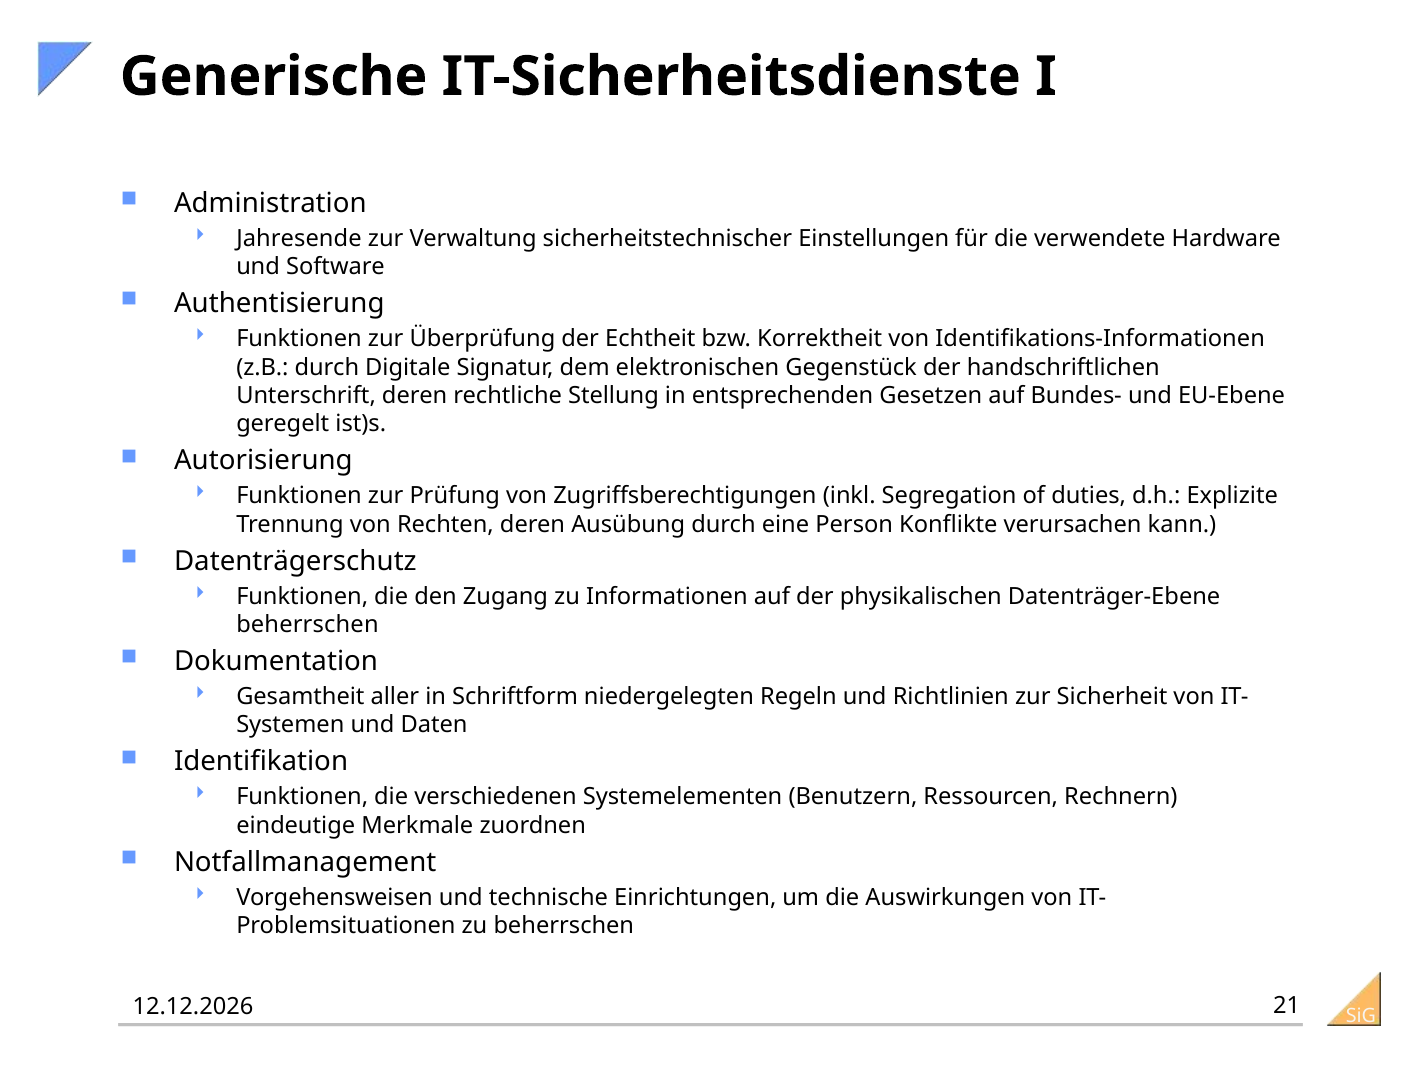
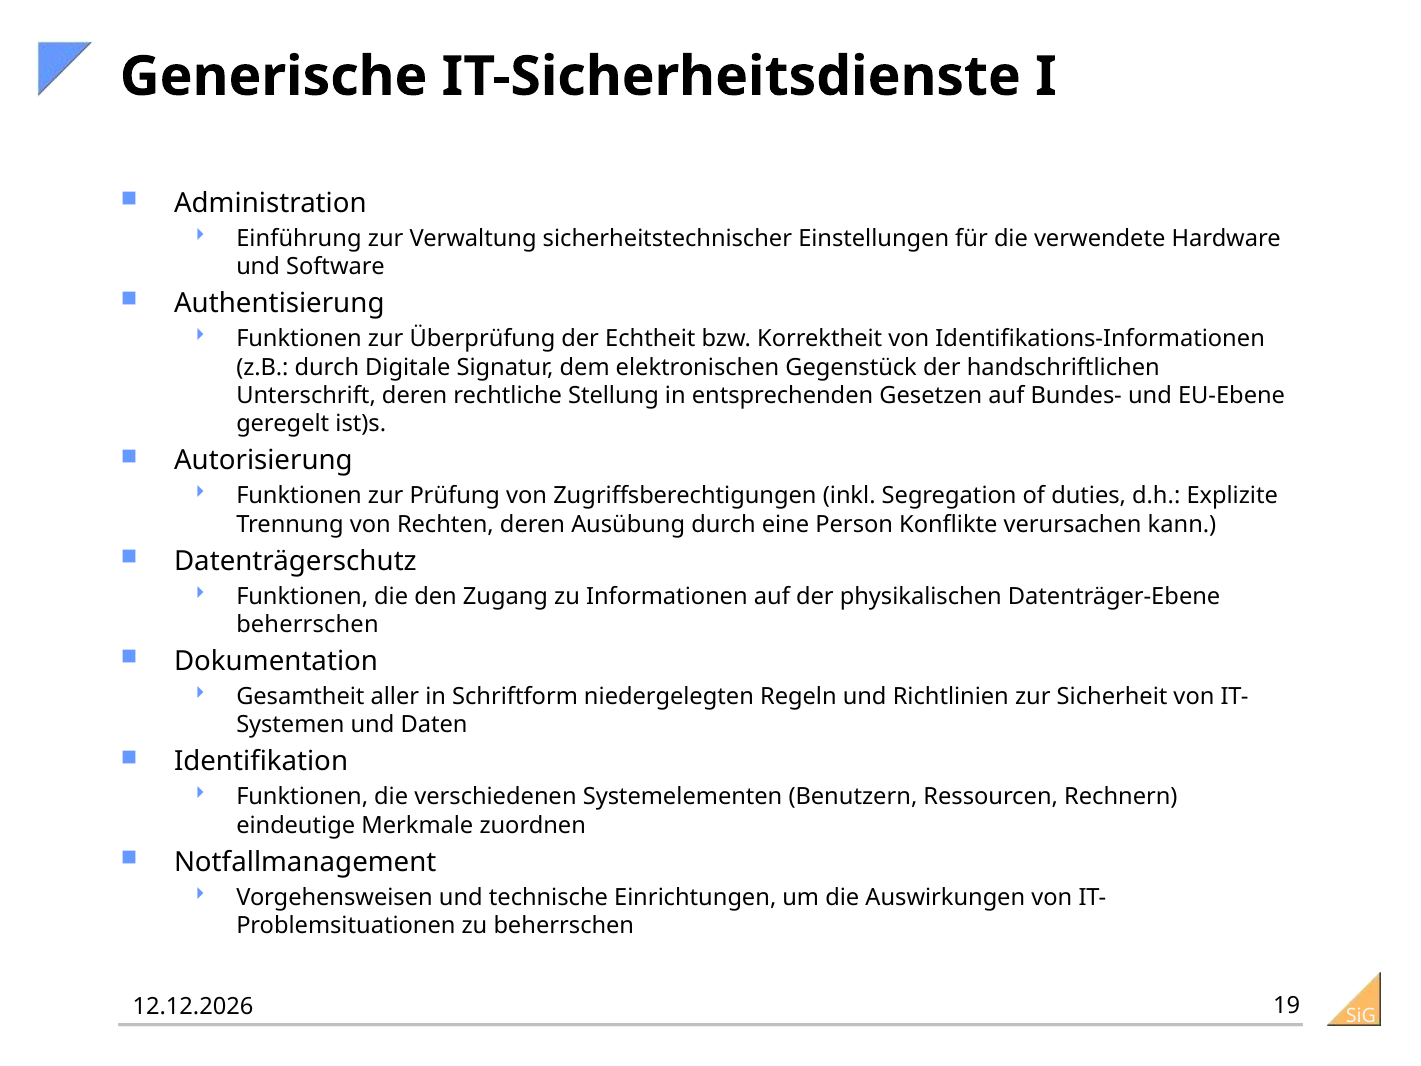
Jahresende: Jahresende -> Einführung
21: 21 -> 19
